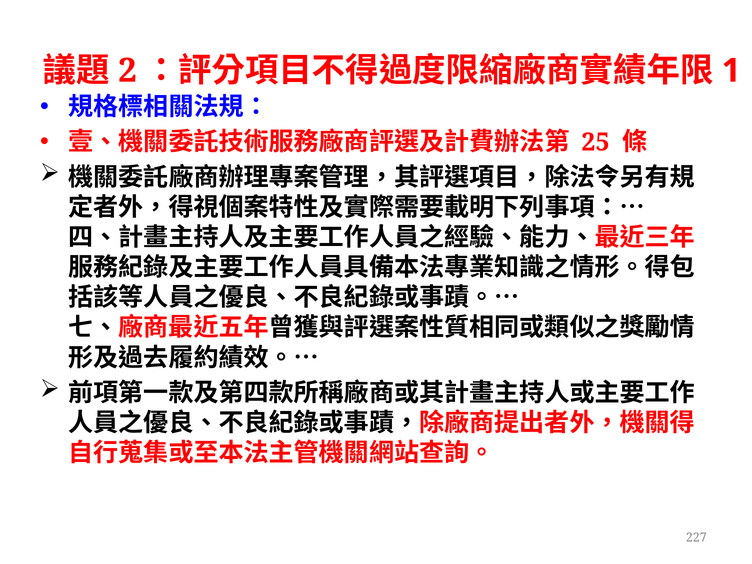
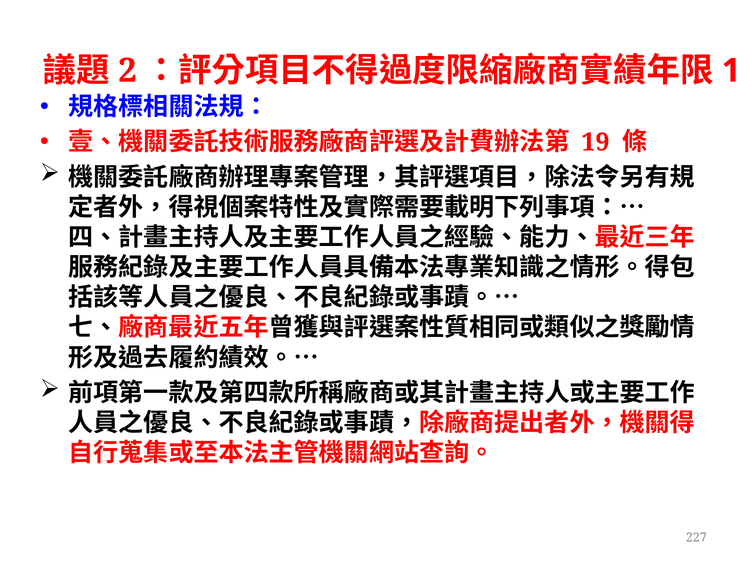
25: 25 -> 19
